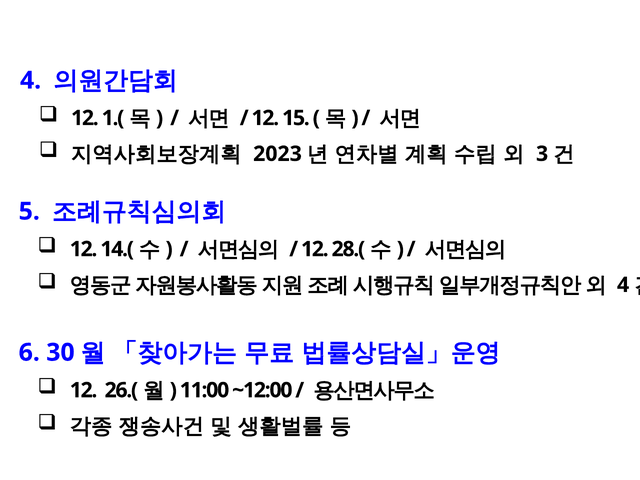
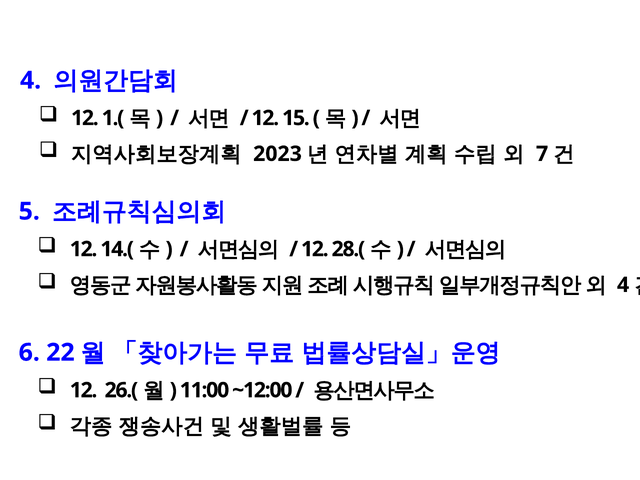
3: 3 -> 7
30: 30 -> 22
